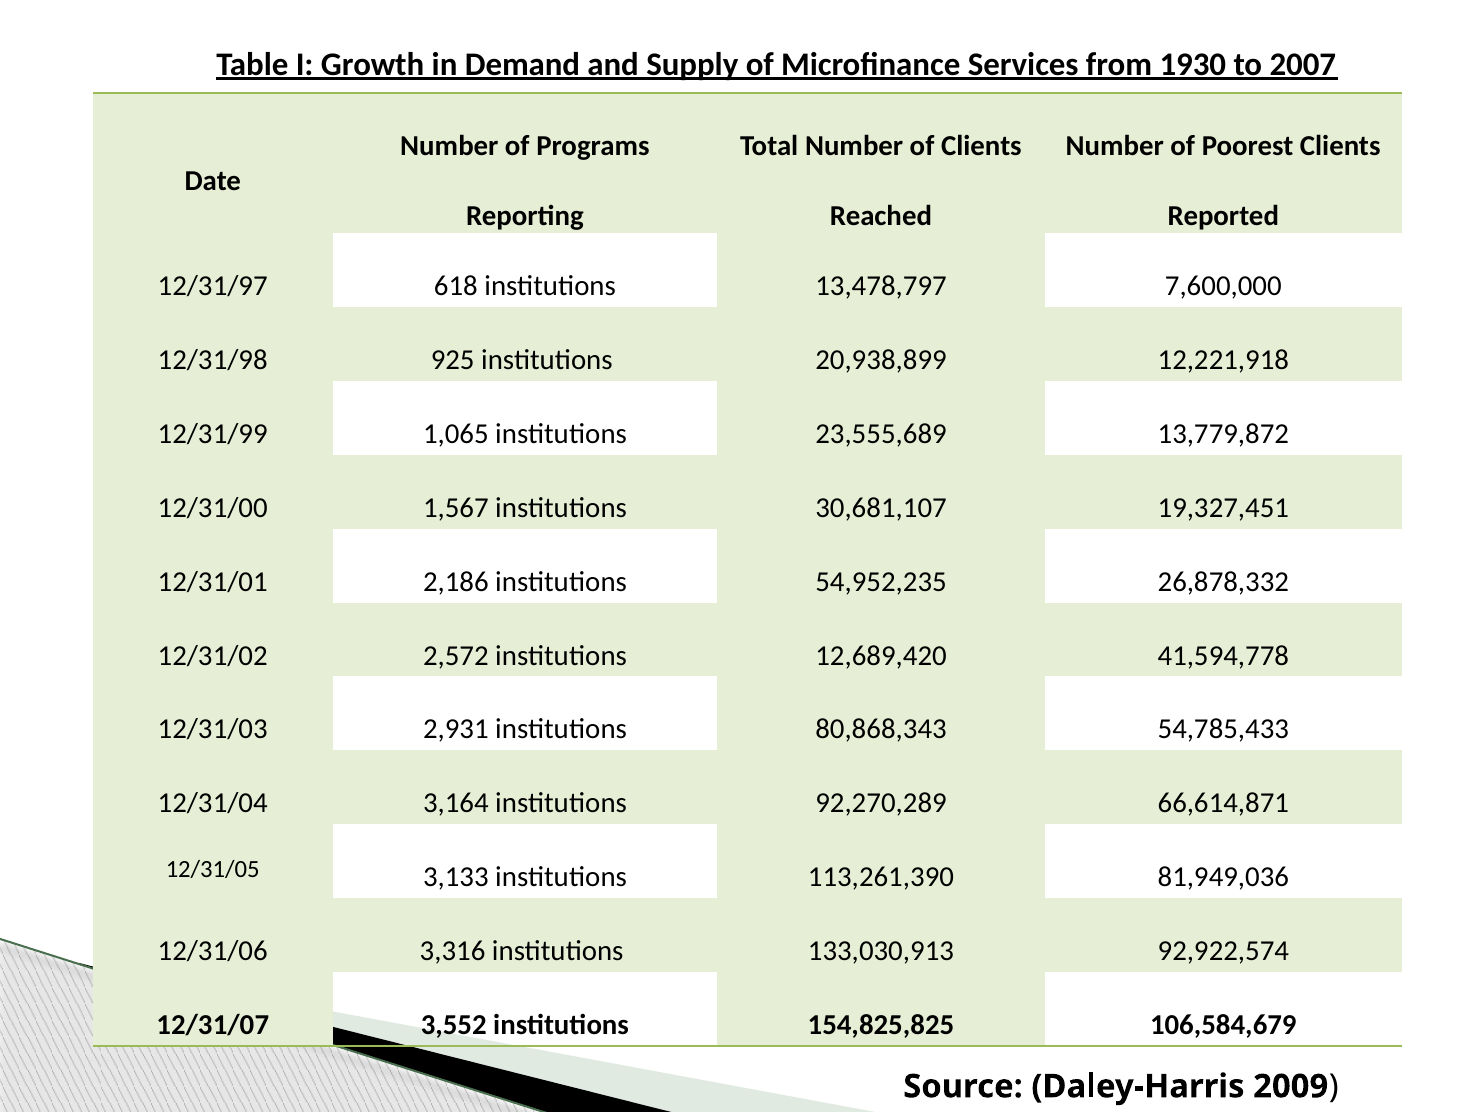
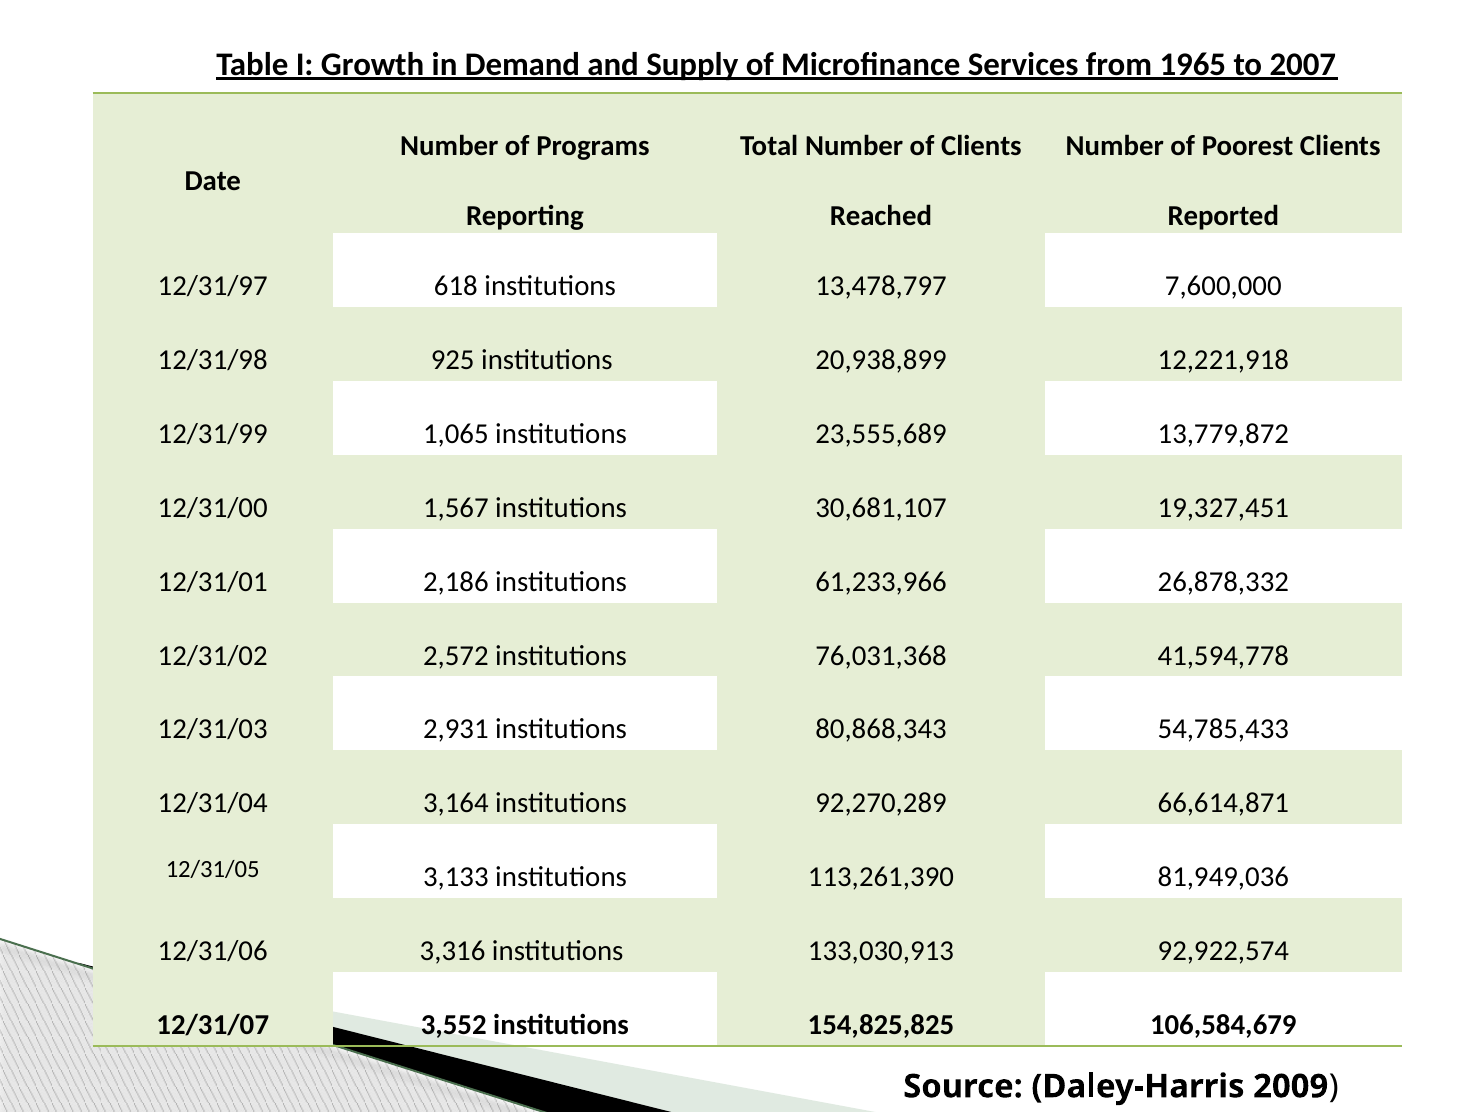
1930: 1930 -> 1965
54,952,235: 54,952,235 -> 61,233,966
12,689,420: 12,689,420 -> 76,031,368
